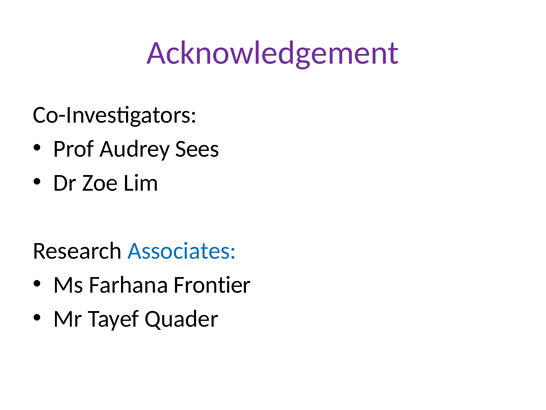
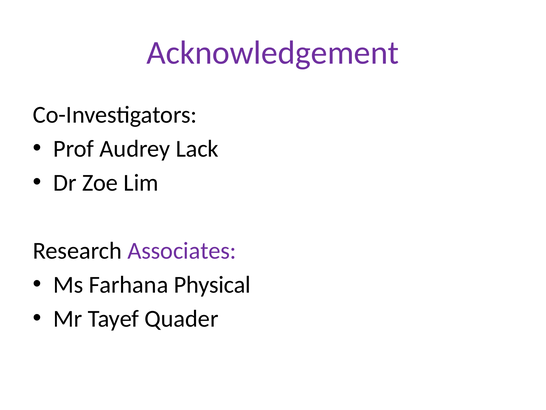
Sees: Sees -> Lack
Associates colour: blue -> purple
Frontier: Frontier -> Physical
